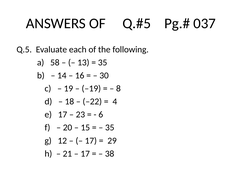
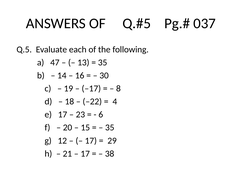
58: 58 -> 47
–19: –19 -> –17
